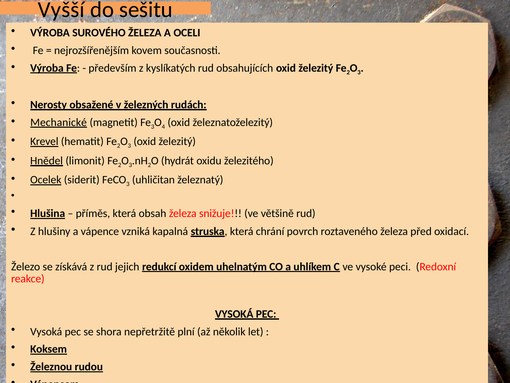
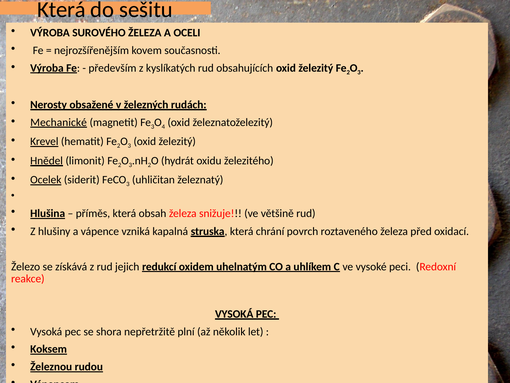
Vyšší at (61, 10): Vyšší -> Která
